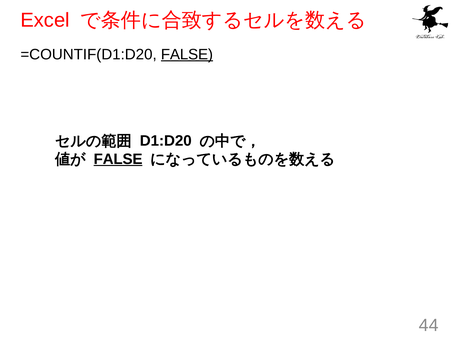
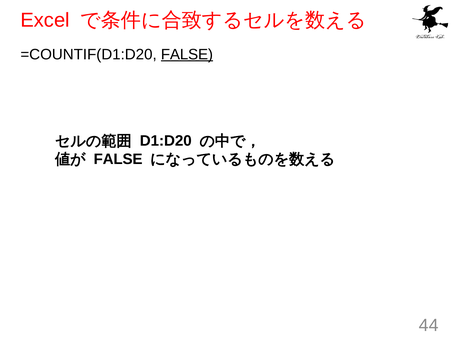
FALSE at (118, 159) underline: present -> none
